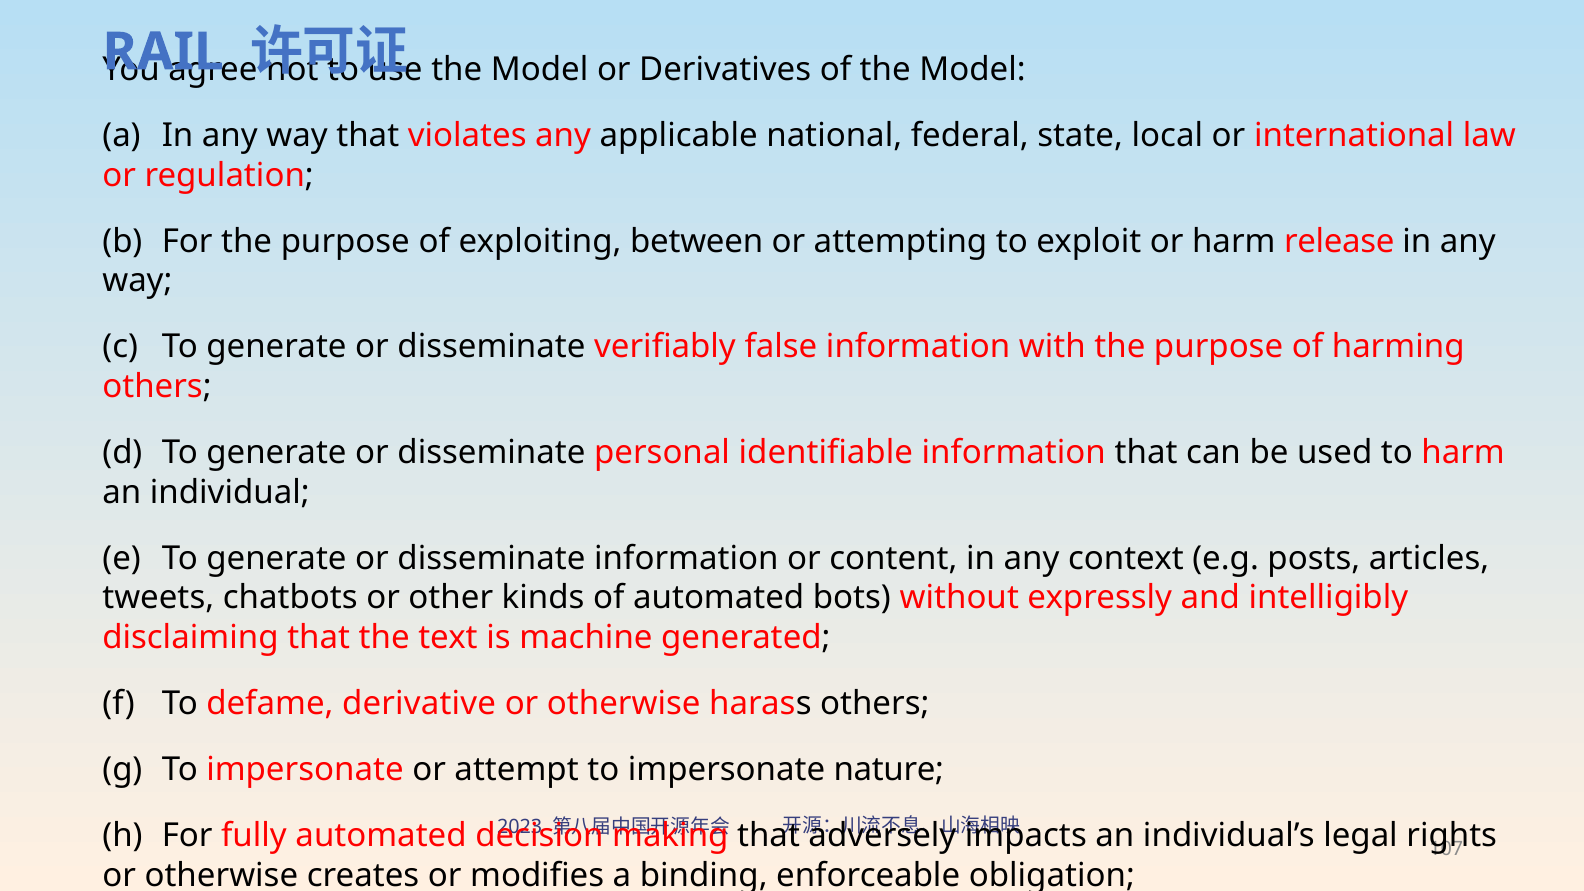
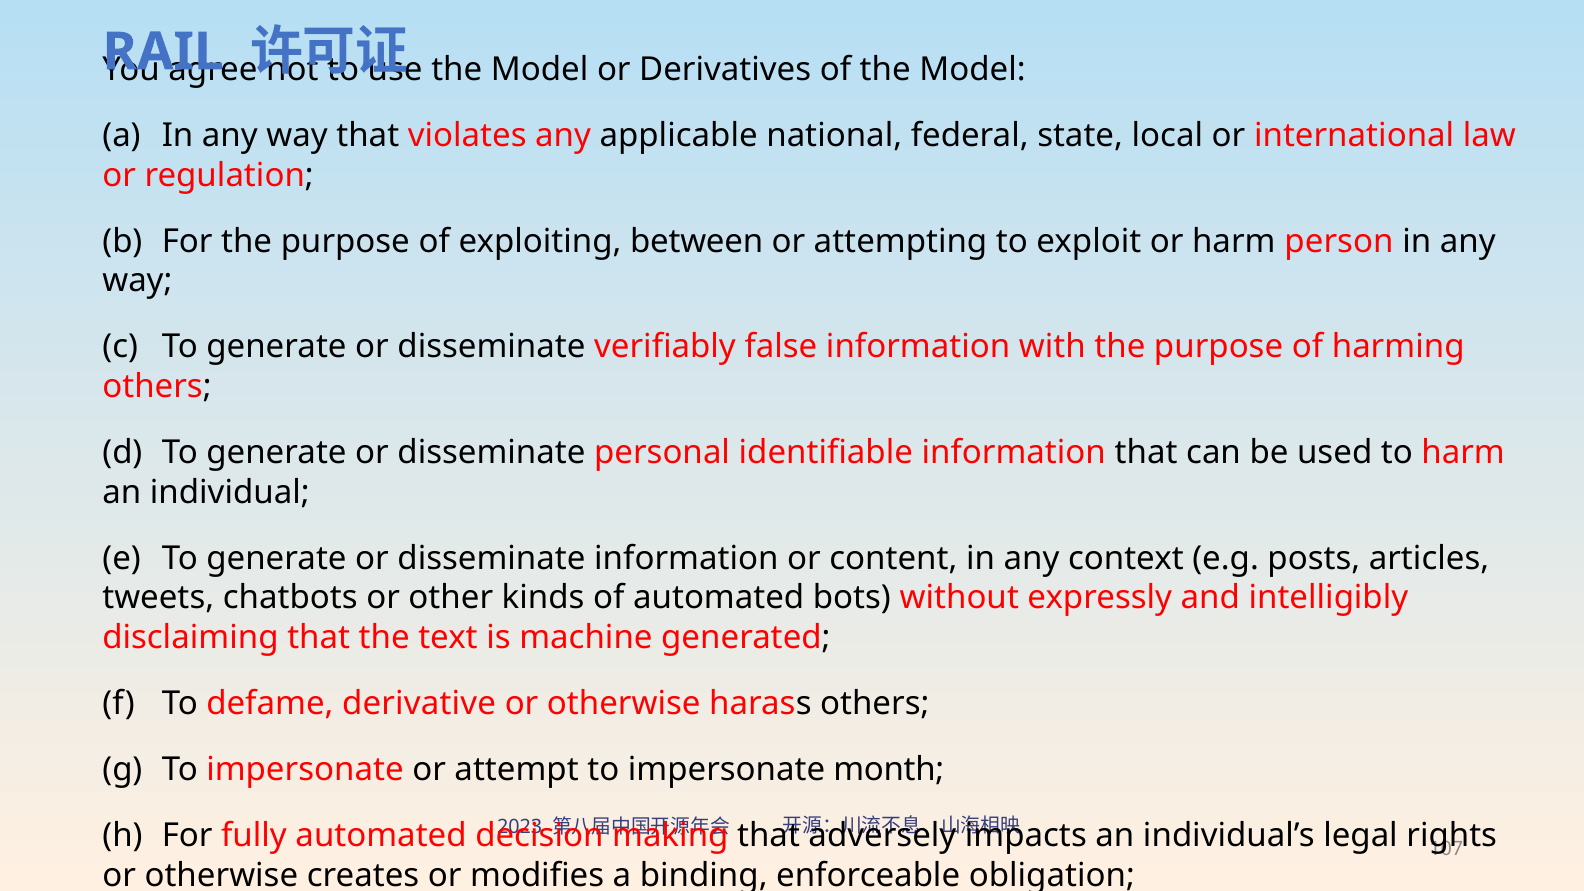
release: release -> person
nature: nature -> month
